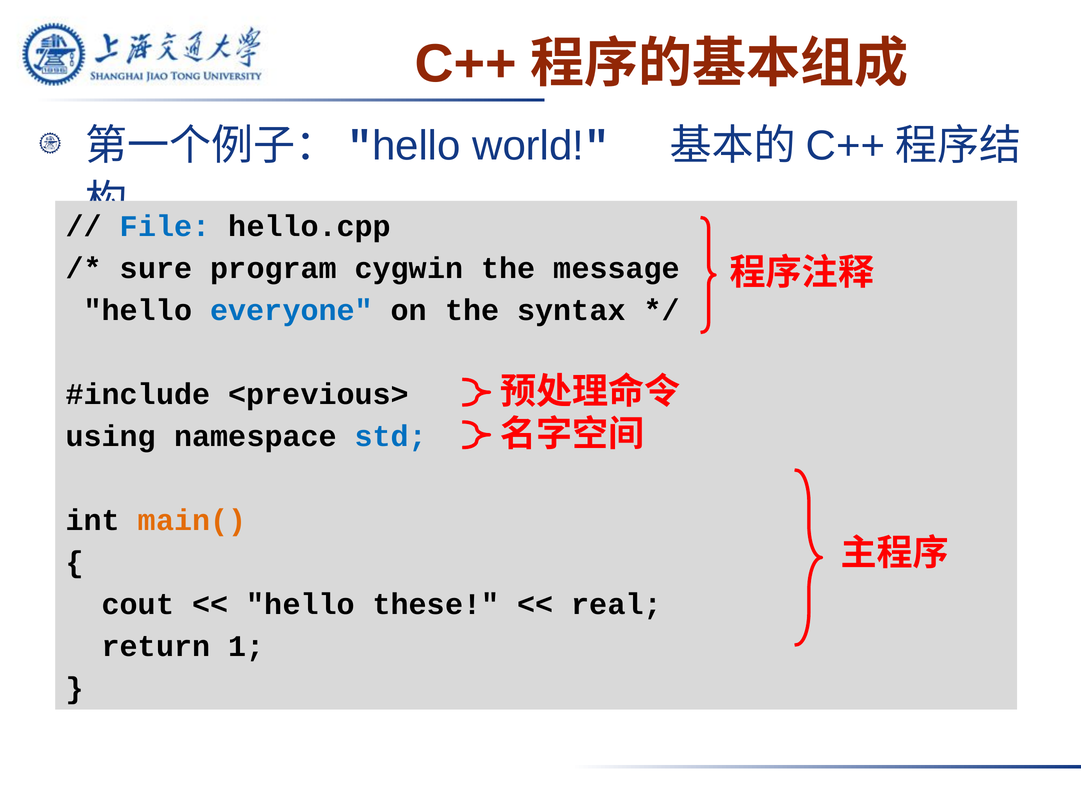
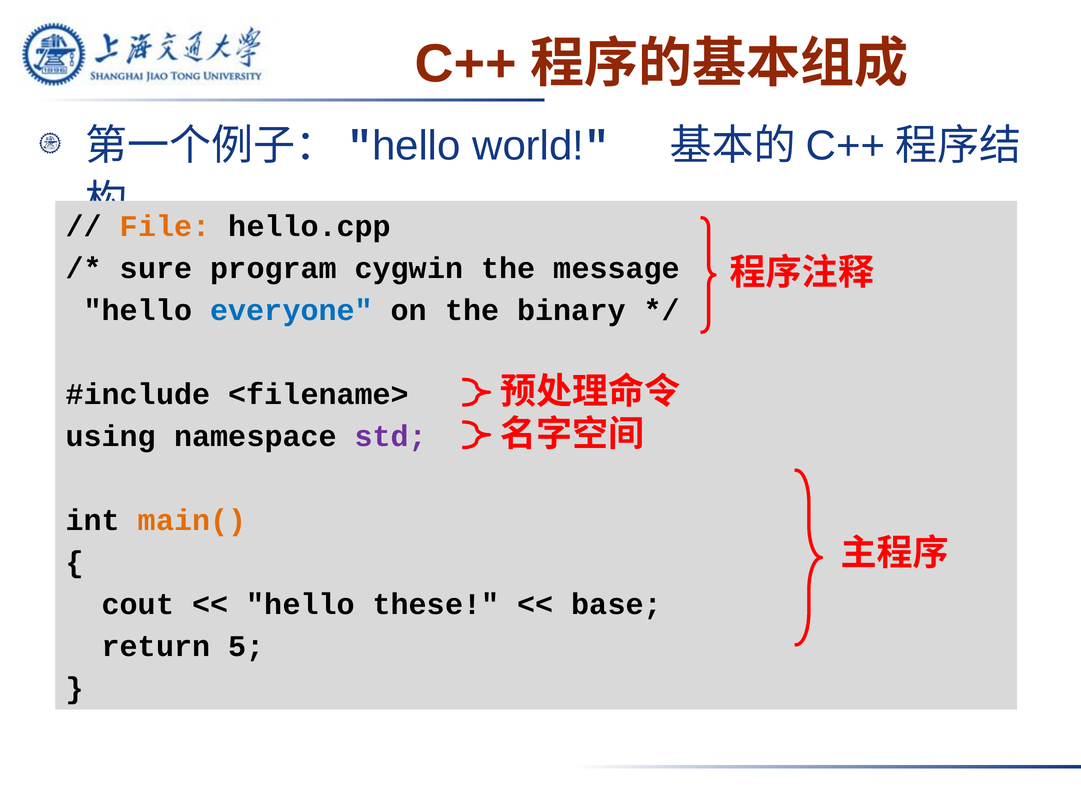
File colour: blue -> orange
syntax: syntax -> binary
<previous>: <previous> -> <filename>
std colour: blue -> purple
real: real -> base
1: 1 -> 5
